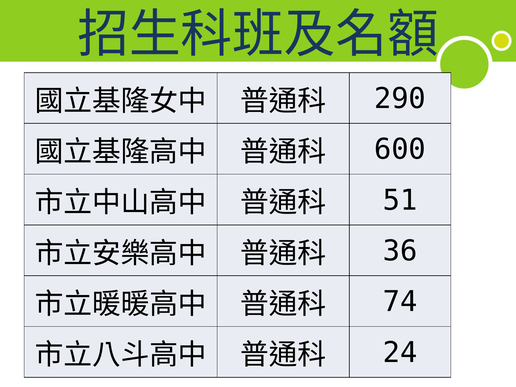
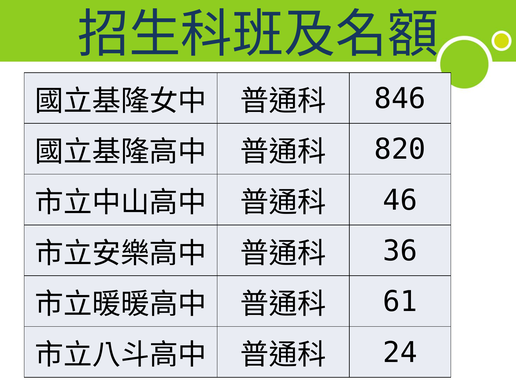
290: 290 -> 846
600: 600 -> 820
51: 51 -> 46
74: 74 -> 61
